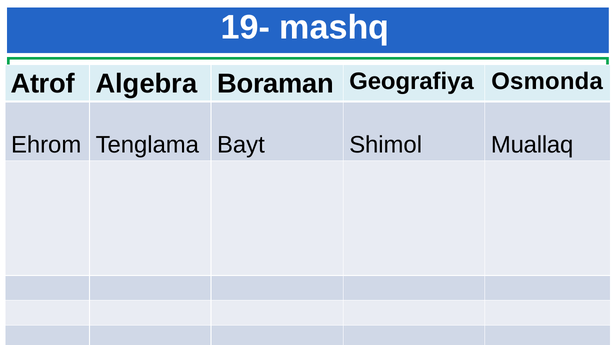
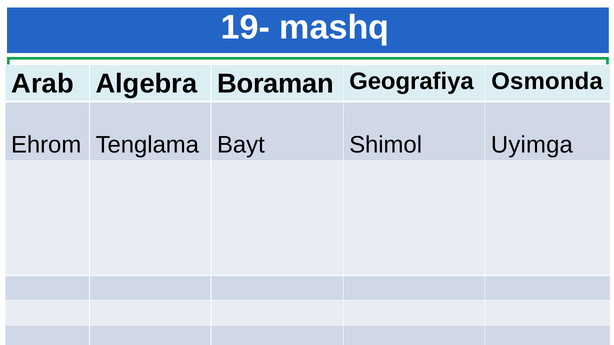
Atrof: Atrof -> Arab
Muallaq: Muallaq -> Uyimga
